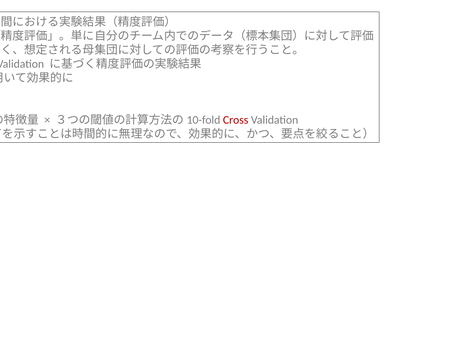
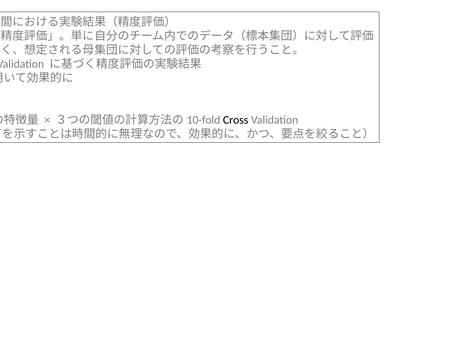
Cross at (236, 120) colour: red -> black
